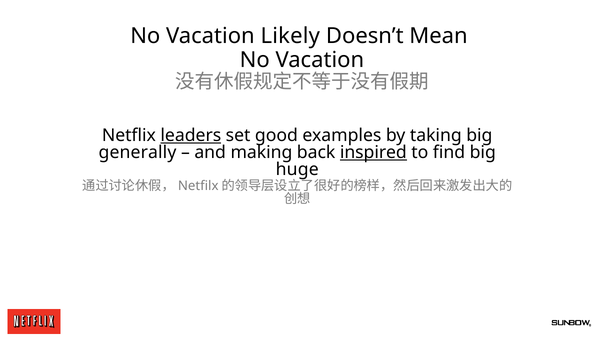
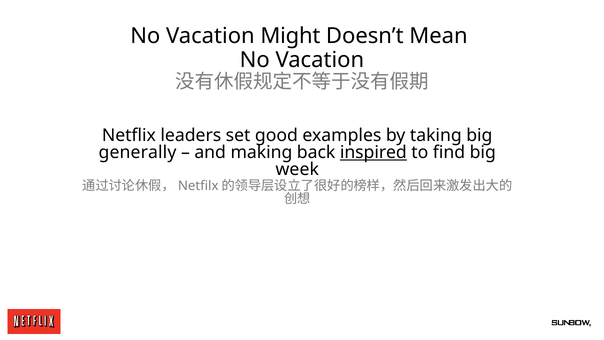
Likely: Likely -> Might
leaders underline: present -> none
huge: huge -> week
